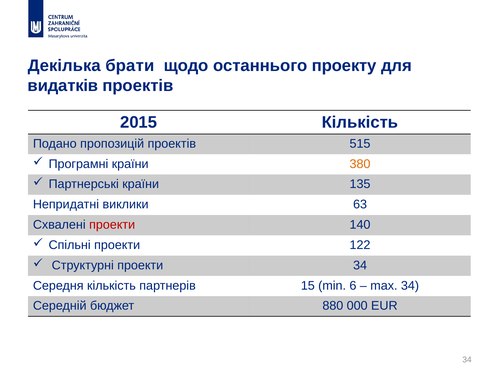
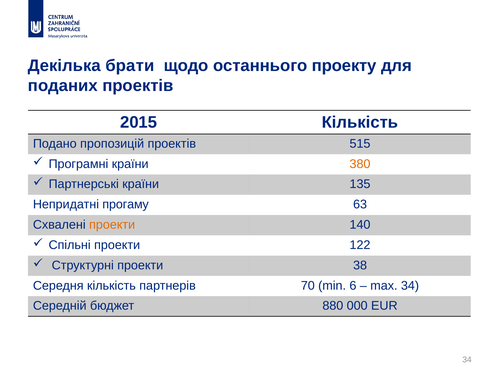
видатків: видатків -> поданих
виклики: виклики -> прогаму
проекти at (112, 225) colour: red -> orange
проекти 34: 34 -> 38
15: 15 -> 70
